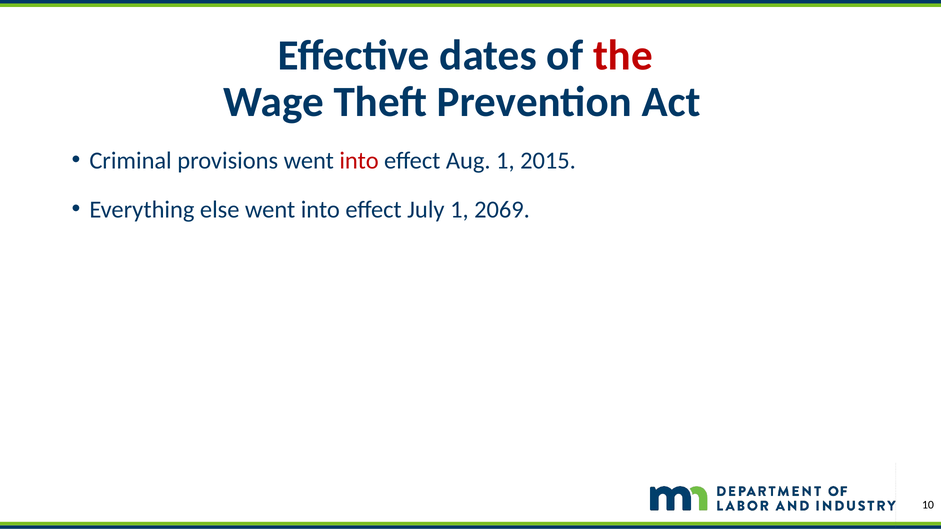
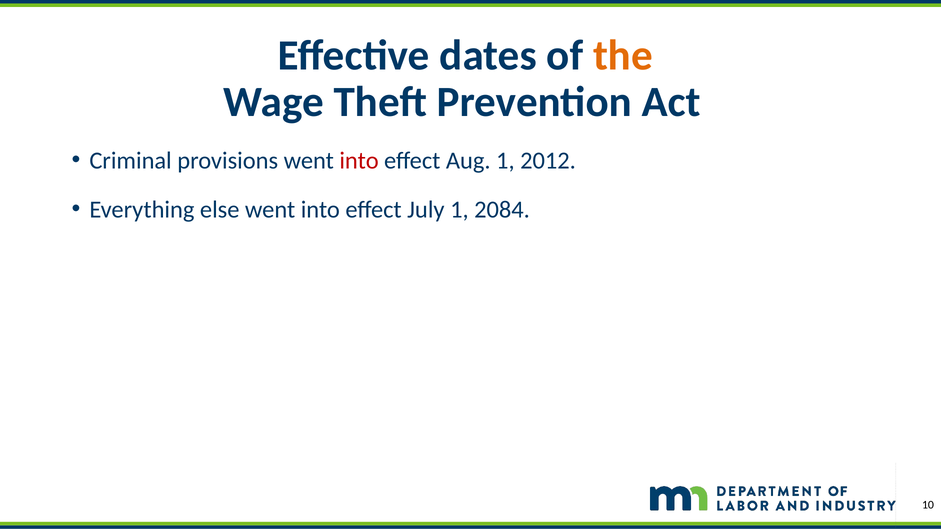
the colour: red -> orange
2015: 2015 -> 2012
2069: 2069 -> 2084
